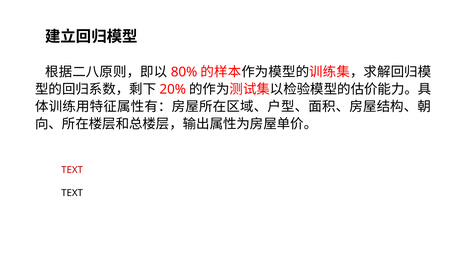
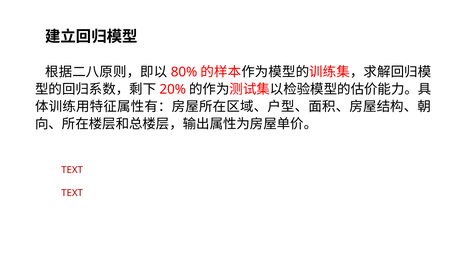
TEXT at (72, 193) colour: black -> red
